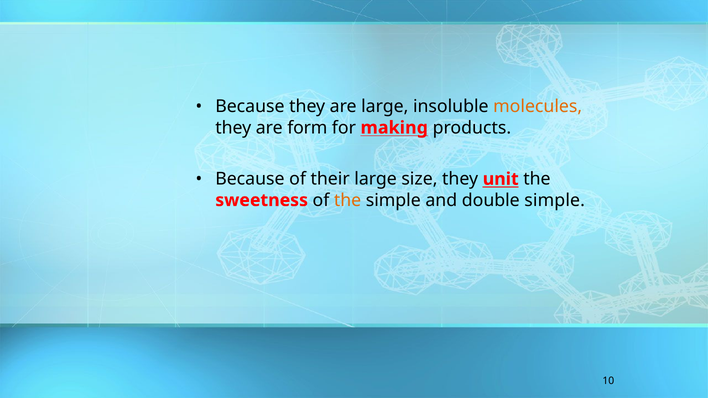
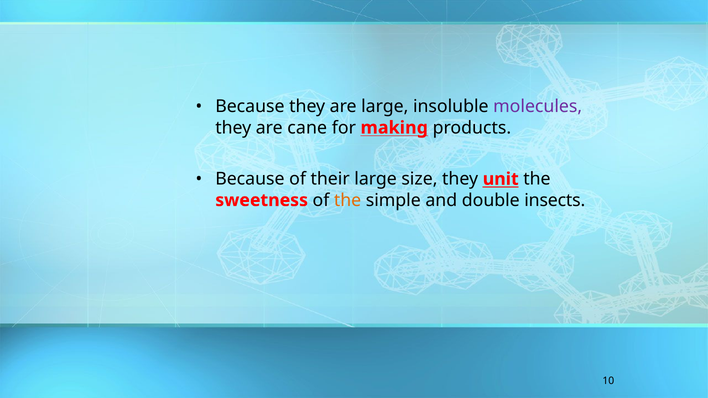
molecules colour: orange -> purple
form: form -> cane
double simple: simple -> insects
